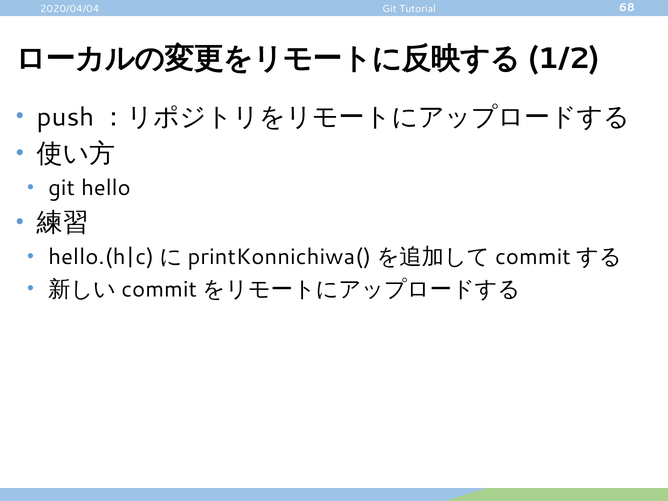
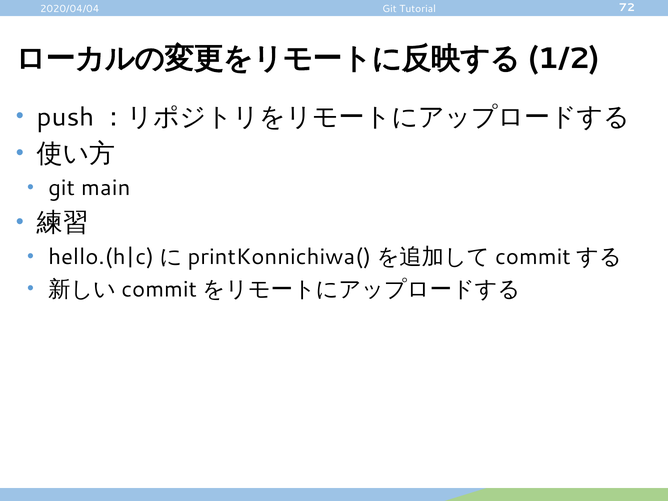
68: 68 -> 72
hello: hello -> main
